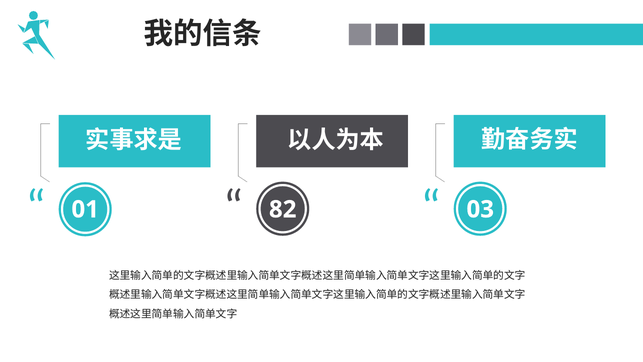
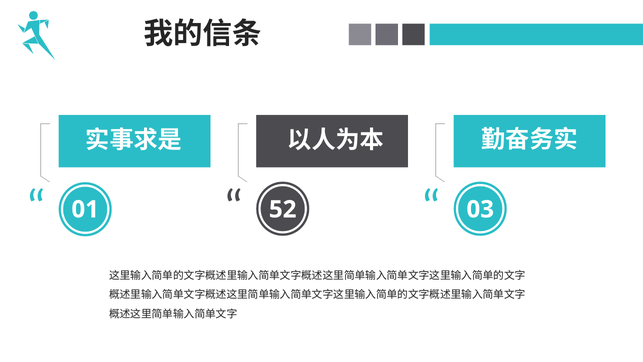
82: 82 -> 52
